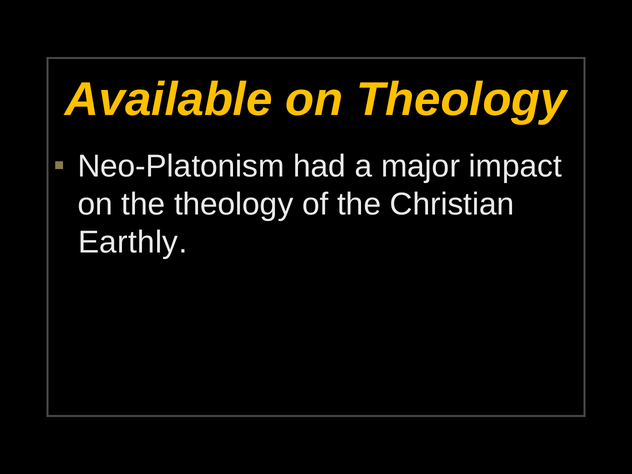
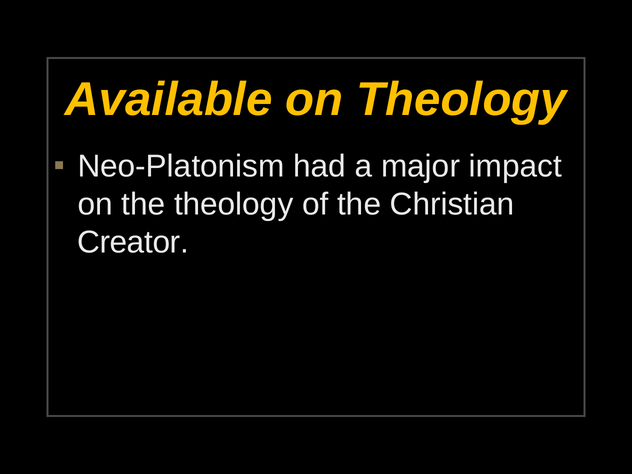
Earthly: Earthly -> Creator
